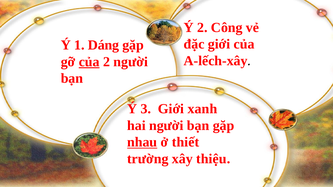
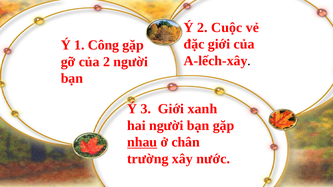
Công: Công -> Cuộc
Dáng: Dáng -> Công
của at (89, 62) underline: present -> none
thiết: thiết -> chân
thiệu: thiệu -> nước
